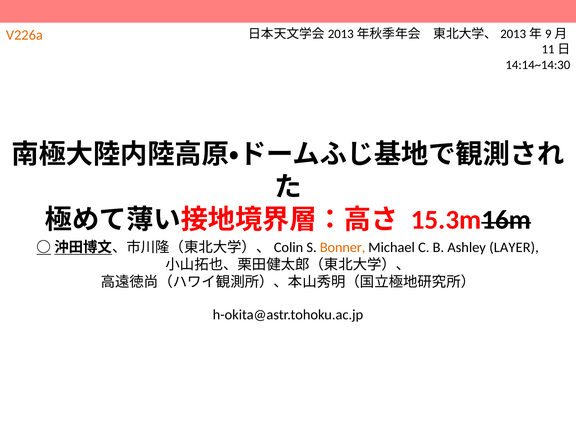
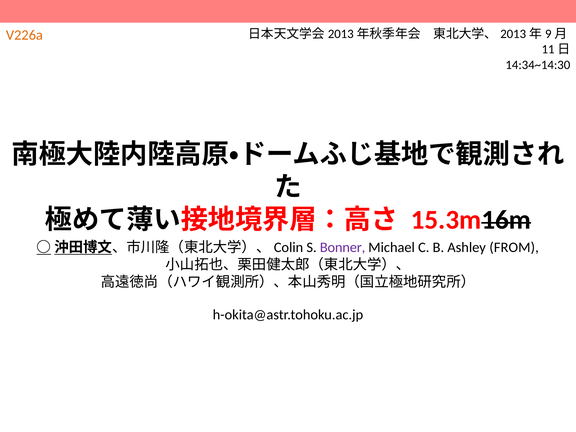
14:14~14:30: 14:14~14:30 -> 14:34~14:30
Bonner colour: orange -> purple
LAYER: LAYER -> FROM
